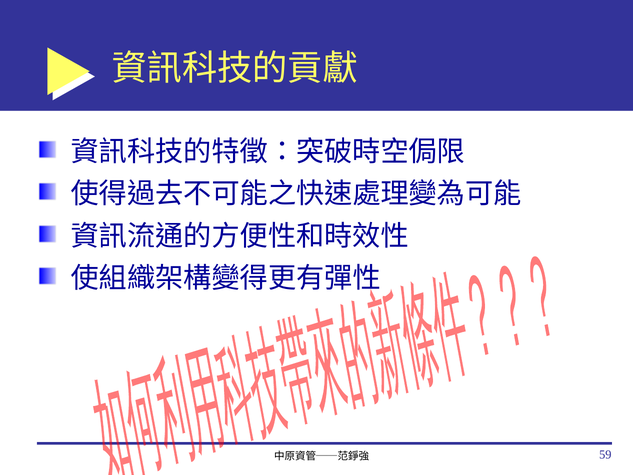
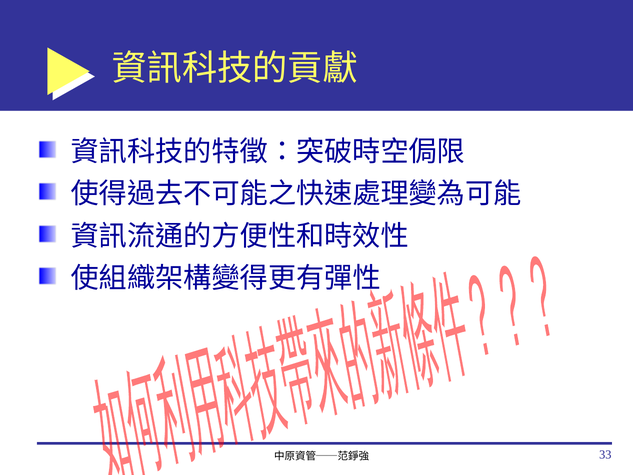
59: 59 -> 33
